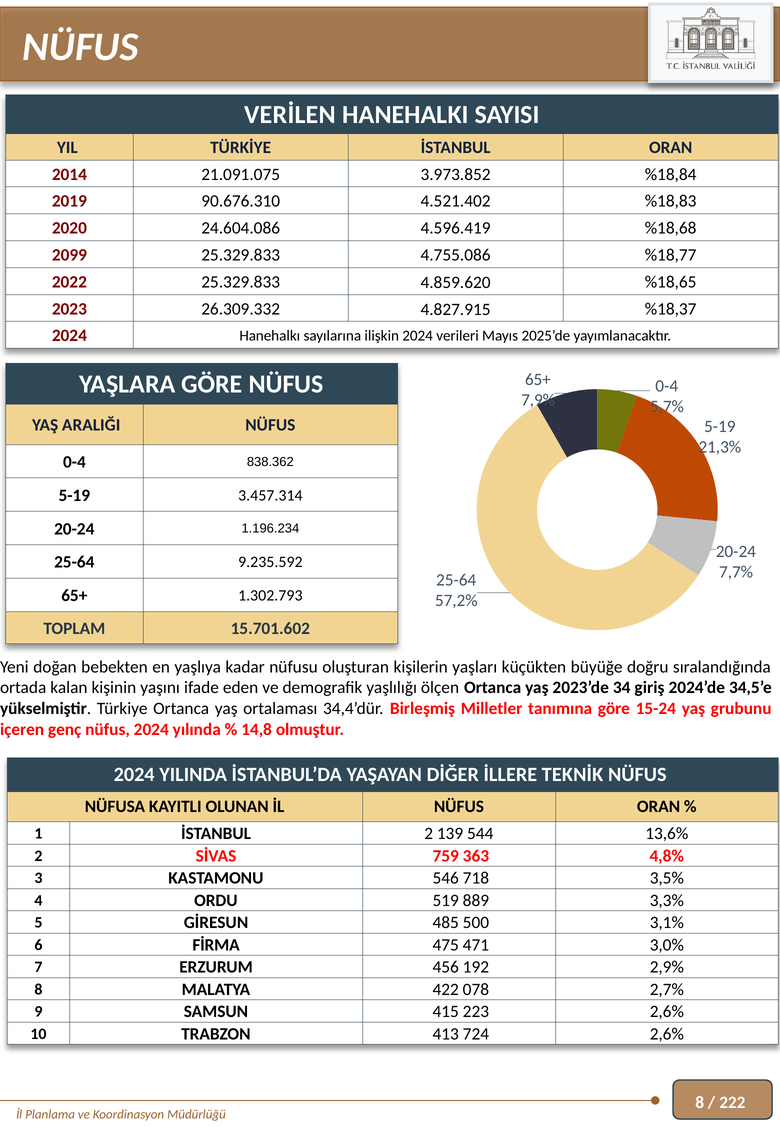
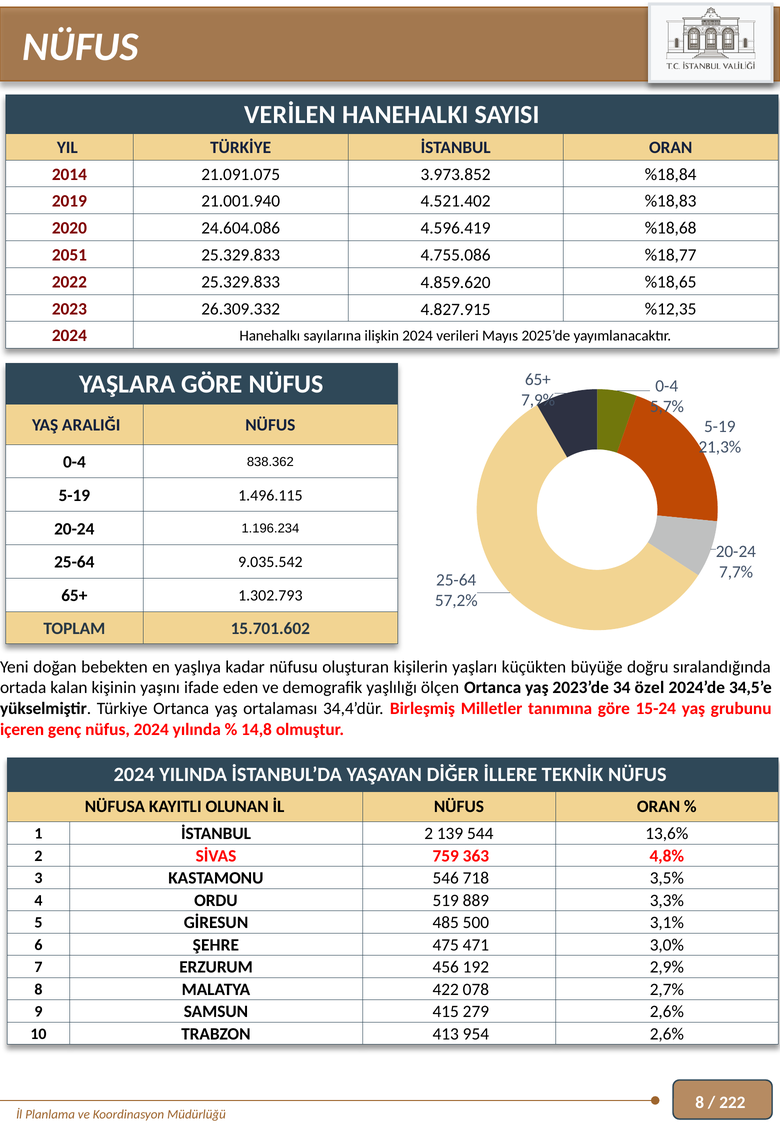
90.676.310: 90.676.310 -> 21.001.940
2099: 2099 -> 2051
%18,37: %18,37 -> %12,35
3.457.314: 3.457.314 -> 1.496.115
9.235.592: 9.235.592 -> 9.035.542
giriş: giriş -> özel
FİRMA: FİRMA -> ŞEHRE
223: 223 -> 279
724: 724 -> 954
